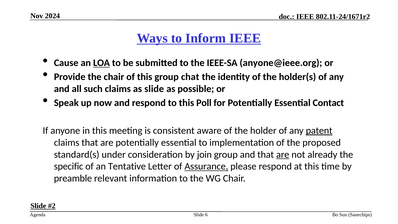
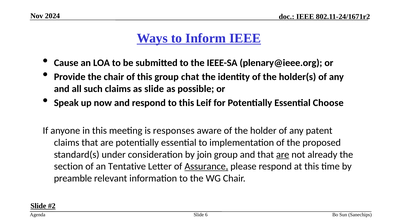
LOA underline: present -> none
anyone@ieee.org: anyone@ieee.org -> plenary@ieee.org
Poll: Poll -> Leif
Contact: Contact -> Choose
consistent: consistent -> responses
patent underline: present -> none
specific: specific -> section
